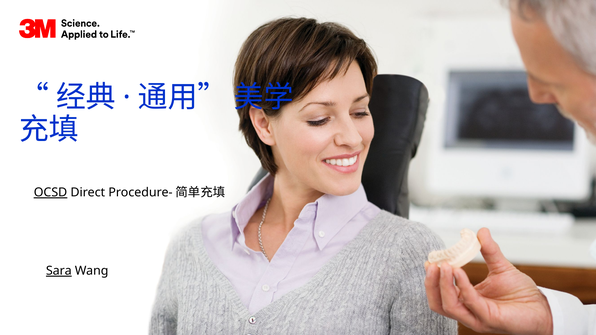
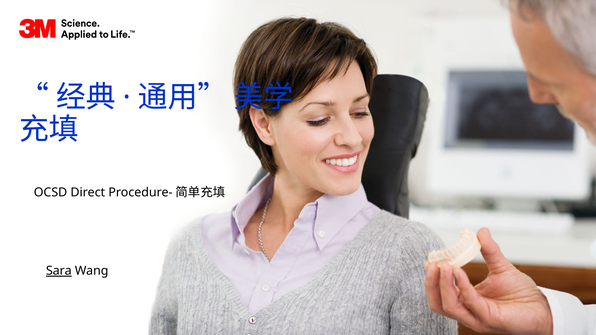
OCSD underline: present -> none
